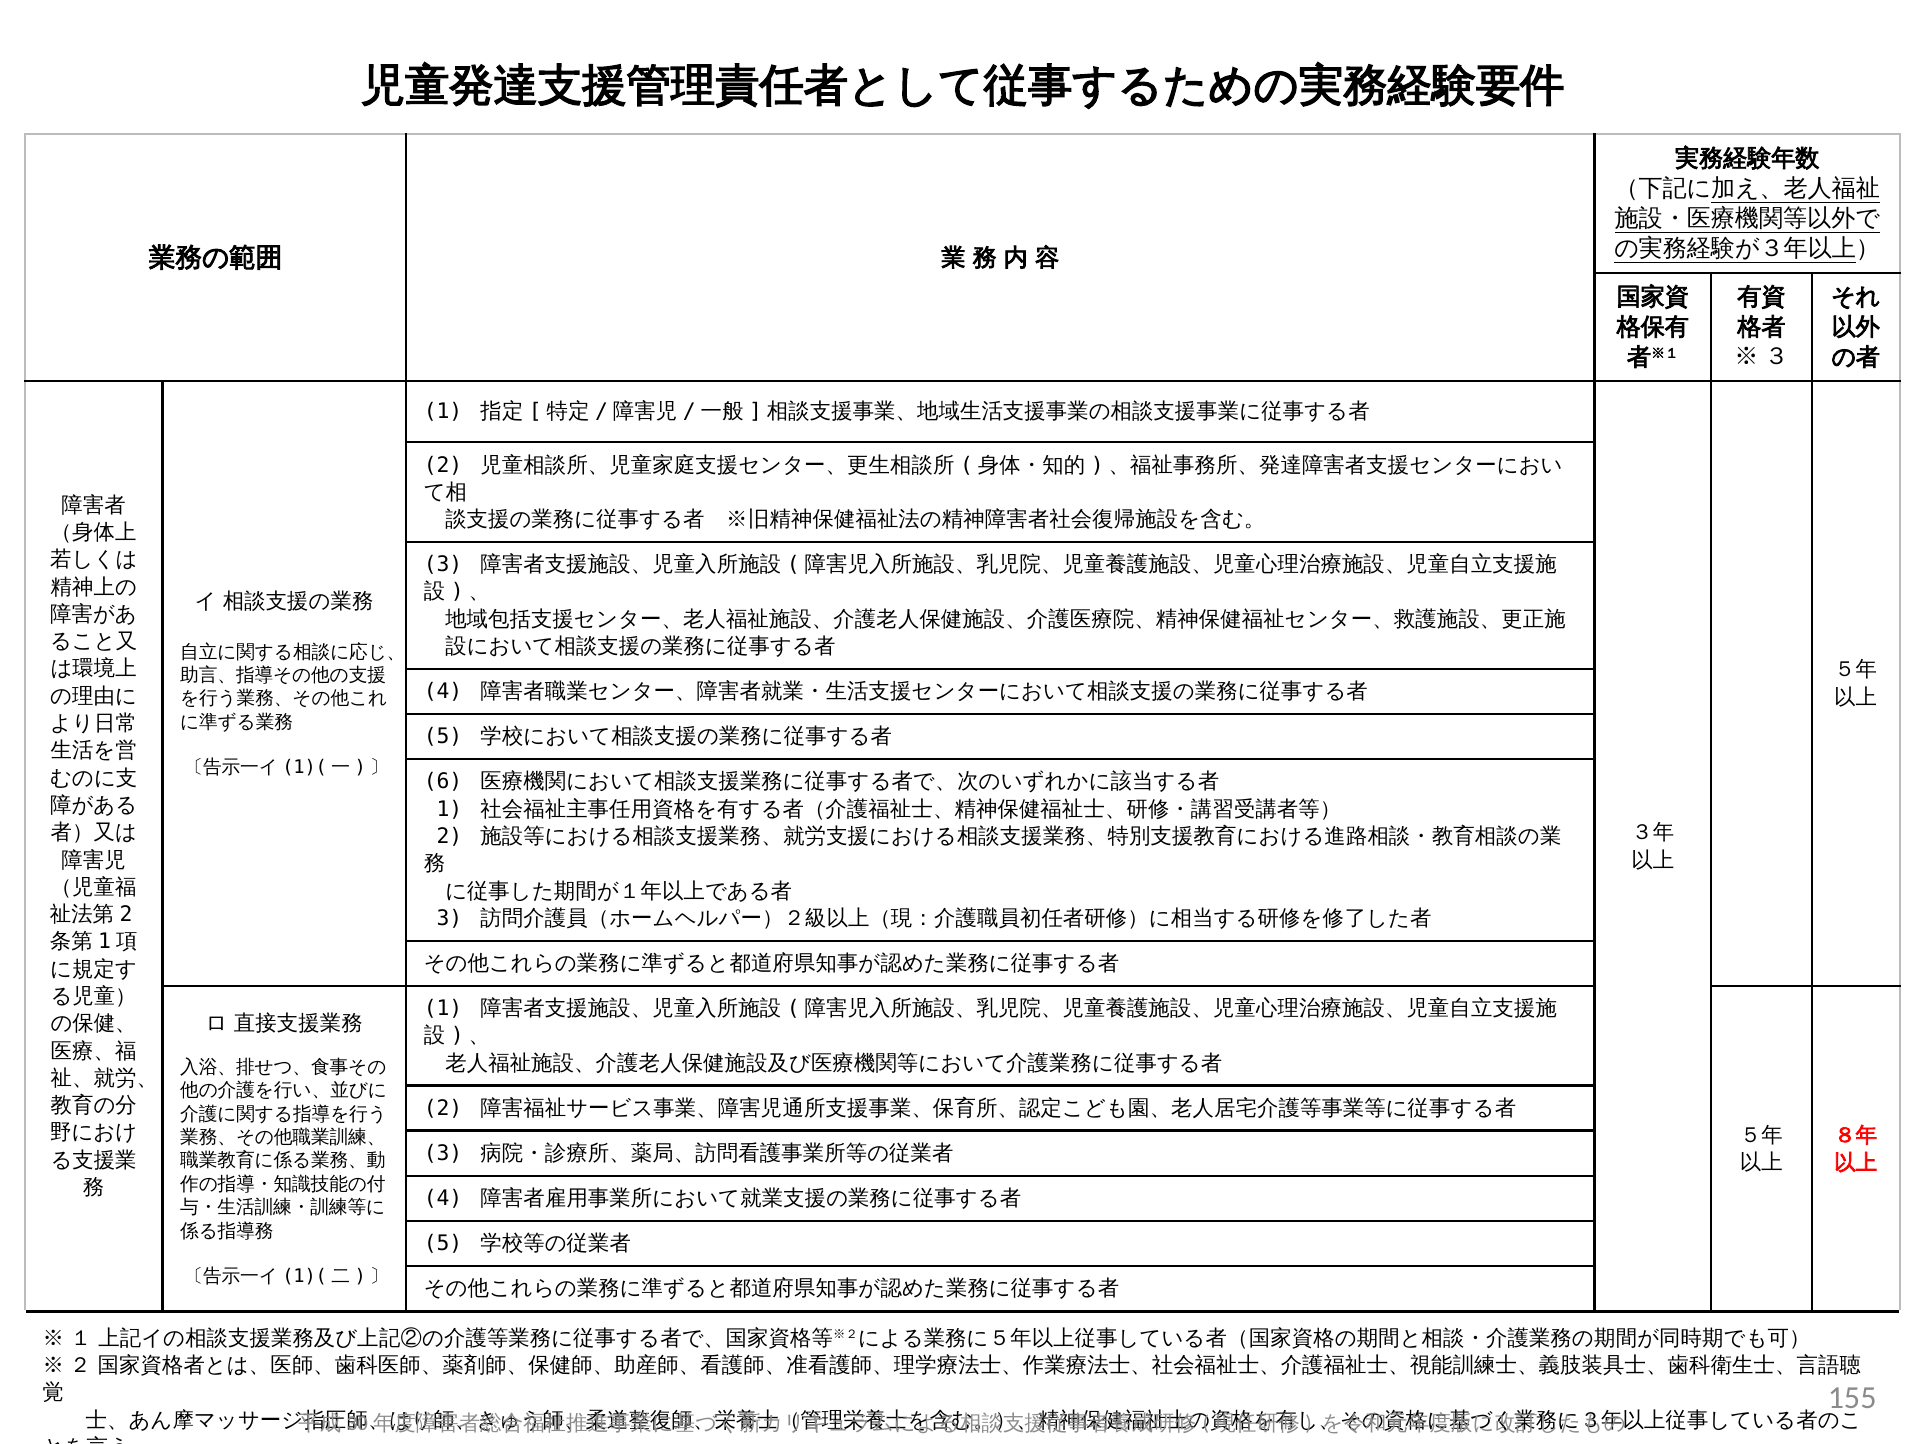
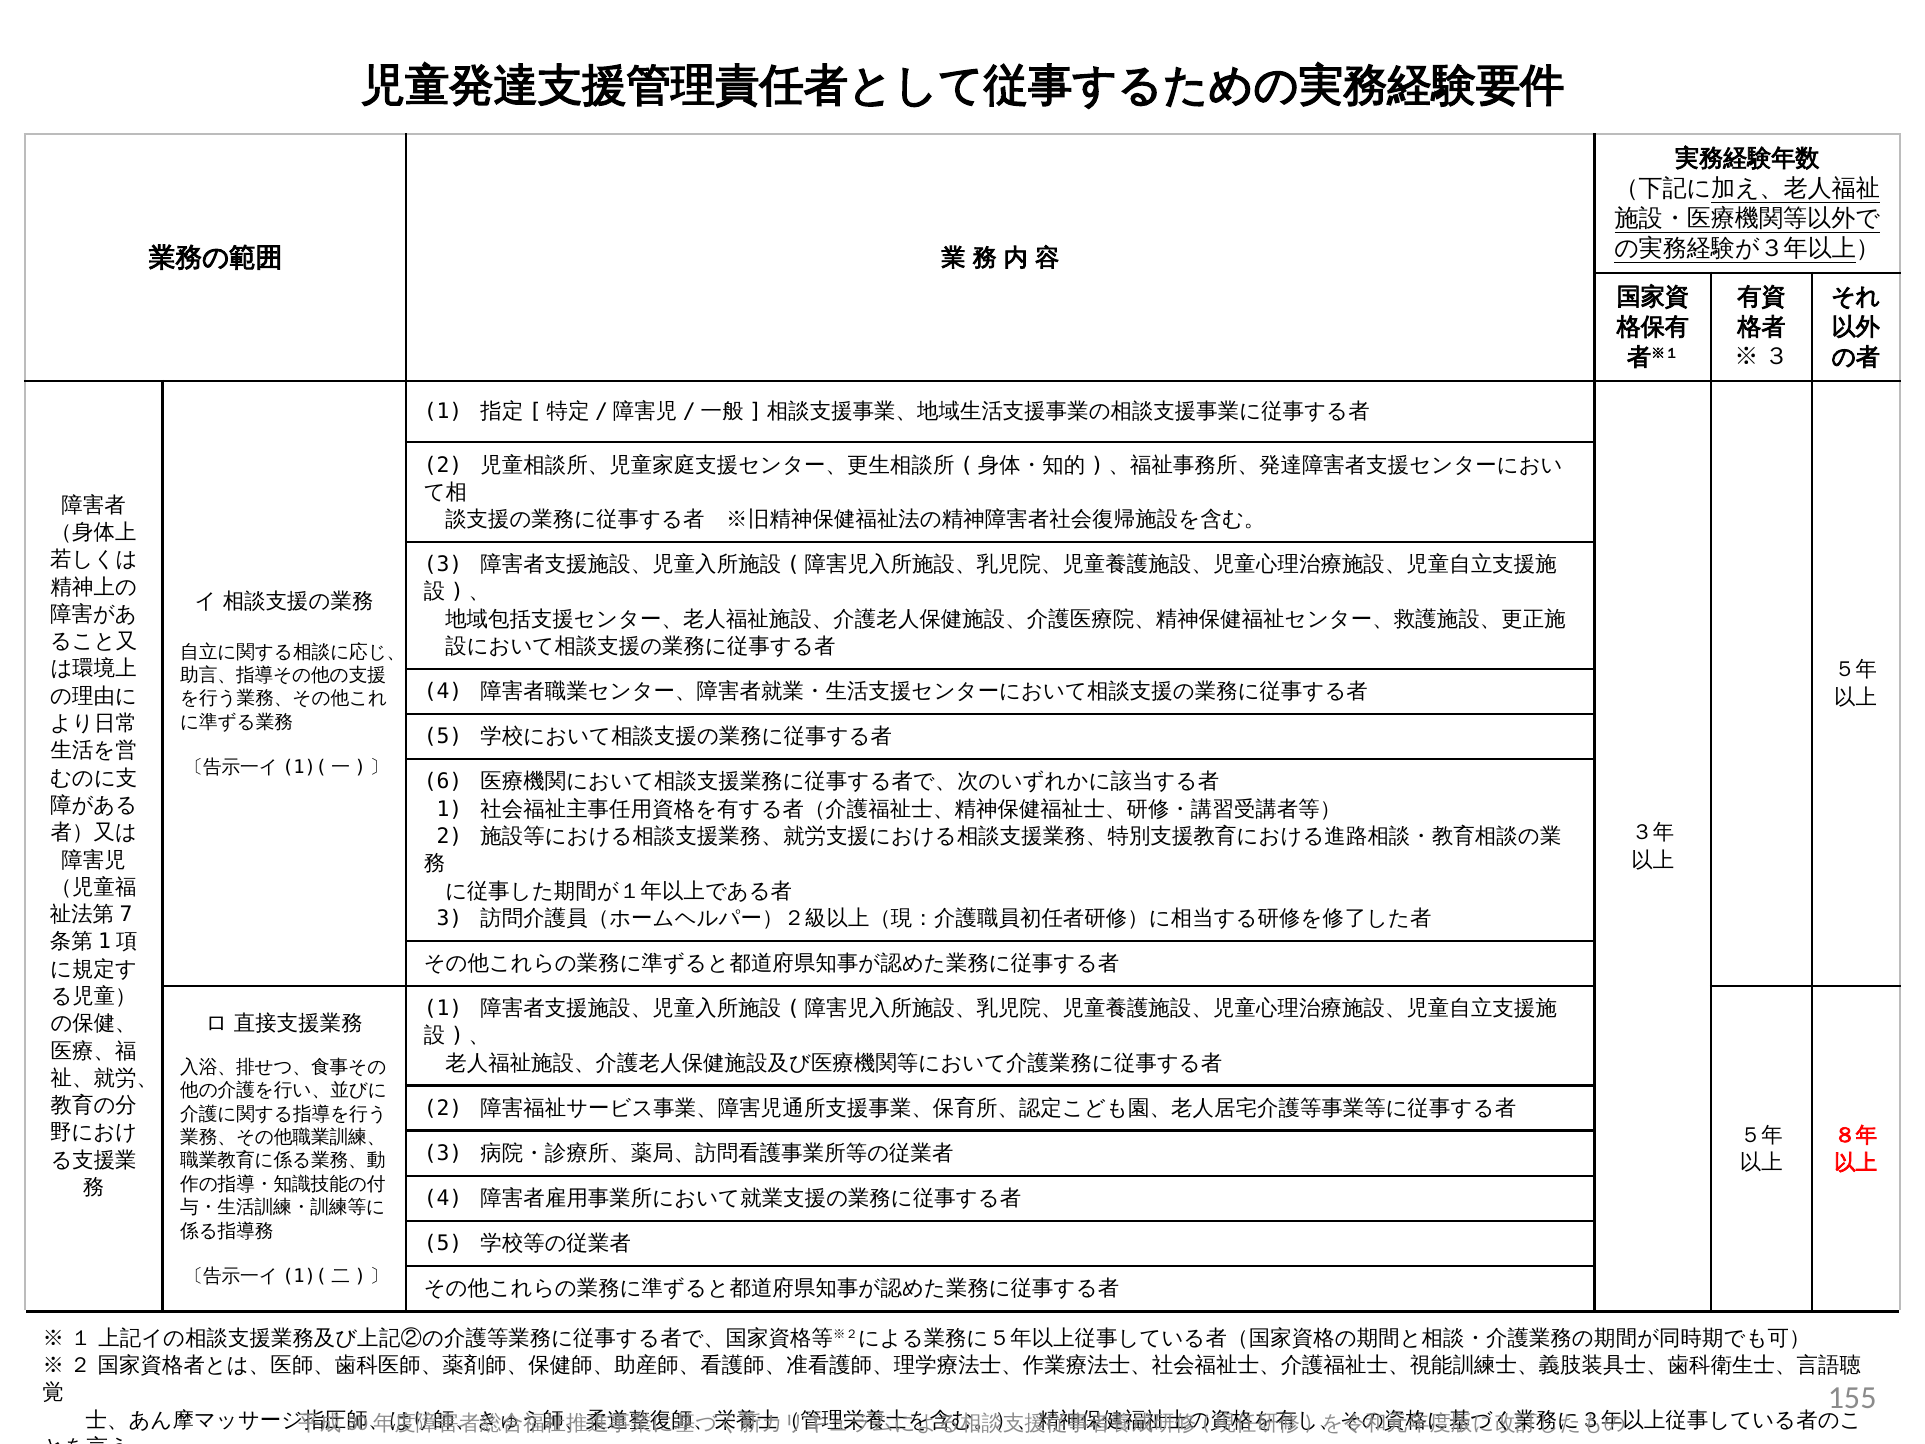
2 at (126, 914): 2 -> 7
